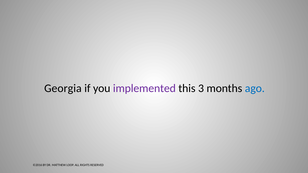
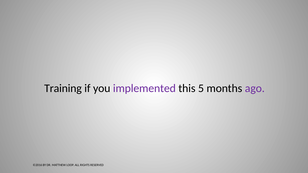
Georgia: Georgia -> Training
3: 3 -> 5
ago colour: blue -> purple
